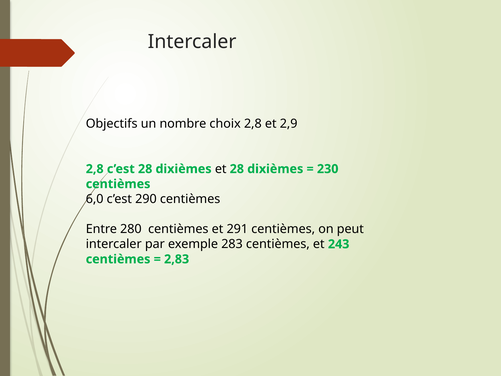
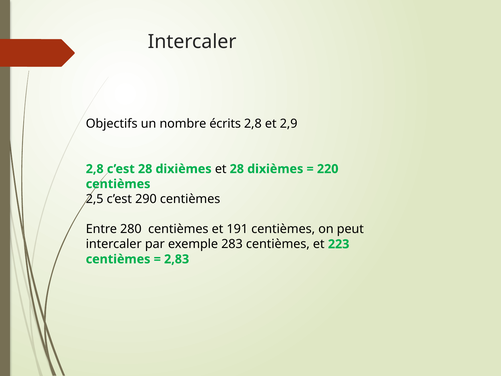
choix: choix -> écrits
230: 230 -> 220
6,0: 6,0 -> 2,5
291: 291 -> 191
243: 243 -> 223
